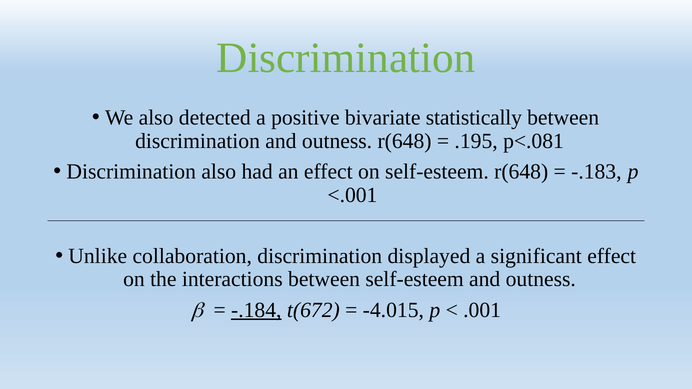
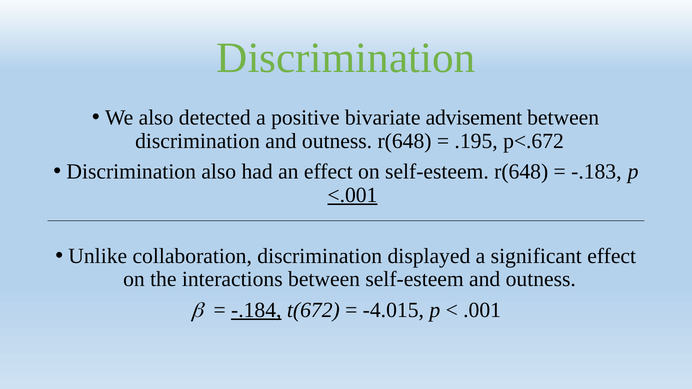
statistically: statistically -> advisement
p<.081: p<.081 -> p<.672
<.001 underline: none -> present
